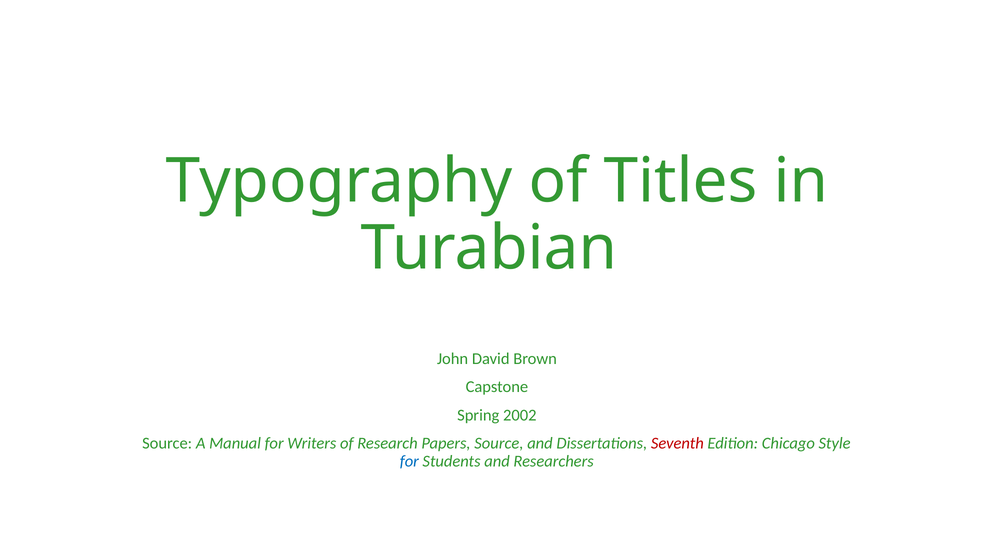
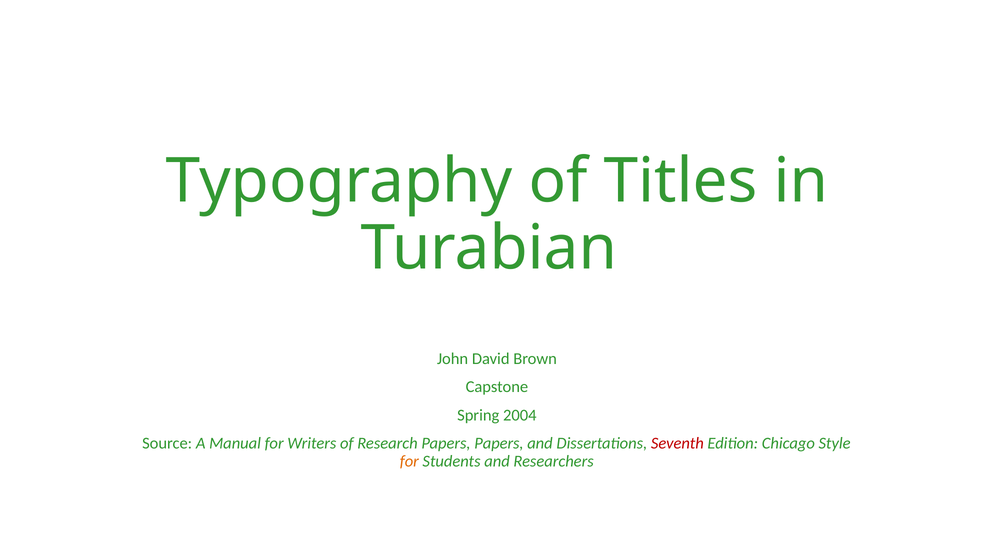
2002: 2002 -> 2004
Papers Source: Source -> Papers
for at (409, 461) colour: blue -> orange
